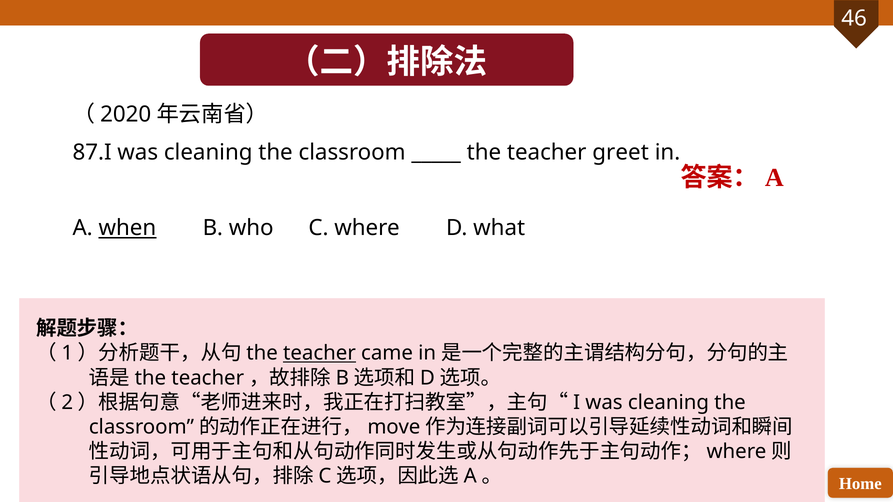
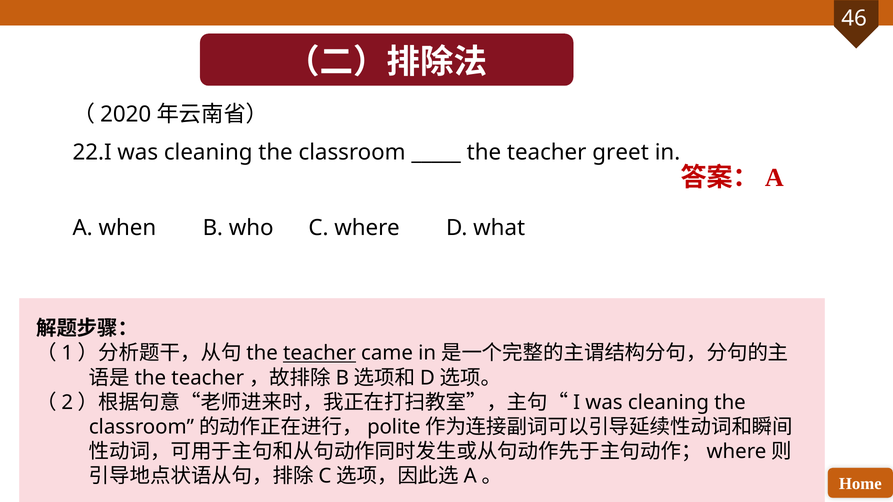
87.I: 87.I -> 22.I
when underline: present -> none
move: move -> polite
